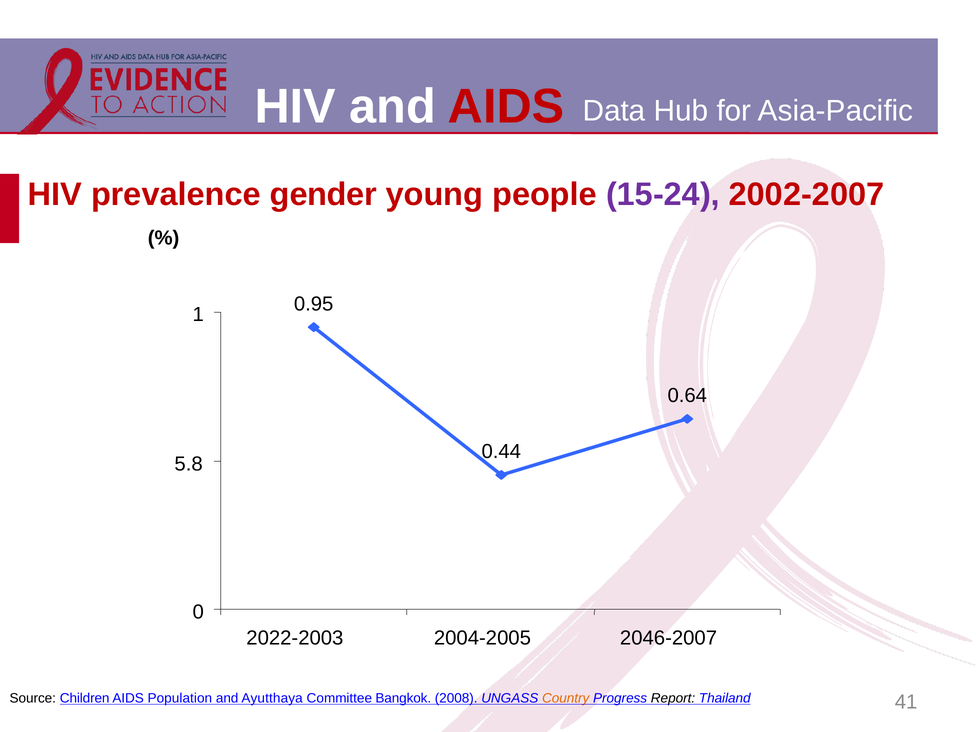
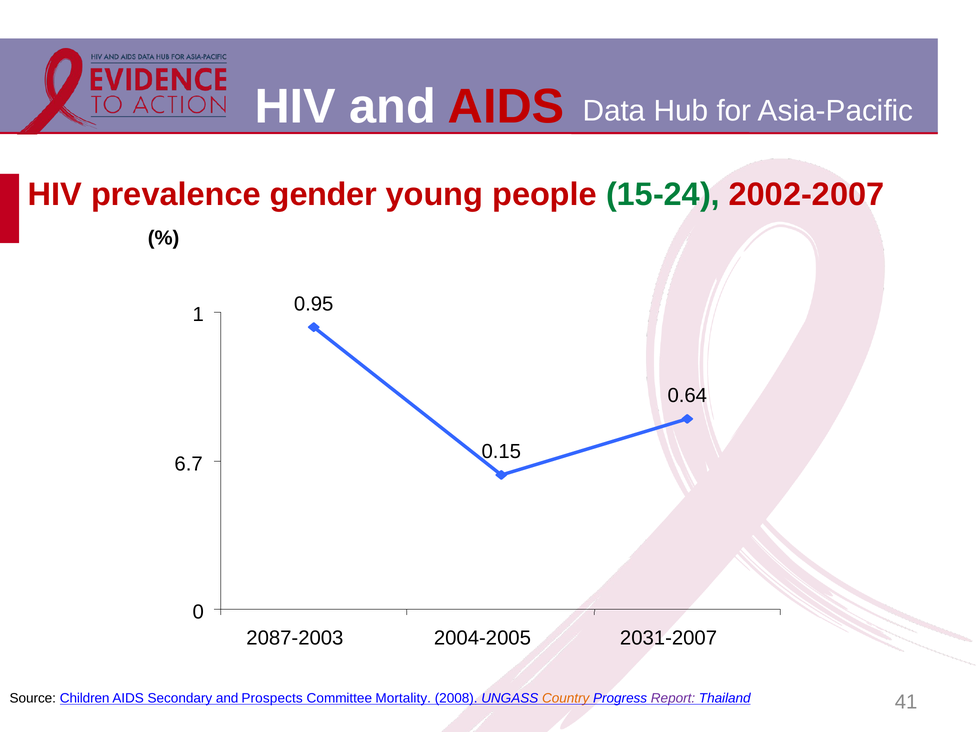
15-24 colour: purple -> green
0.44: 0.44 -> 0.15
5.8: 5.8 -> 6.7
2022-2003: 2022-2003 -> 2087-2003
2046-2007: 2046-2007 -> 2031-2007
Population: Population -> Secondary
Ayutthaya: Ayutthaya -> Prospects
Bangkok: Bangkok -> Mortality
Report colour: black -> purple
